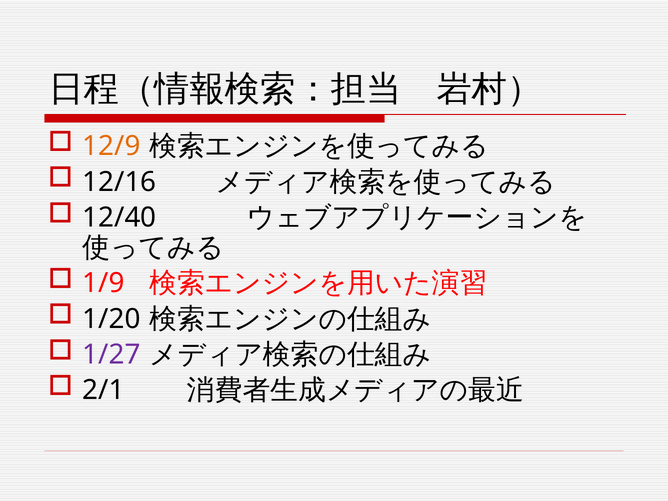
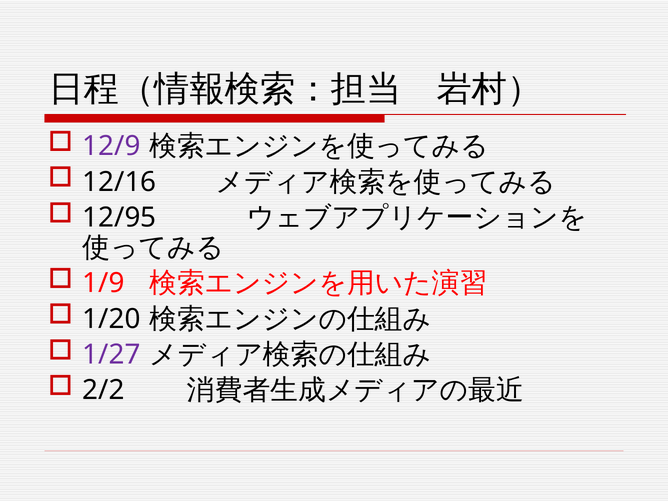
12/9 colour: orange -> purple
12/40: 12/40 -> 12/95
2/1: 2/1 -> 2/2
